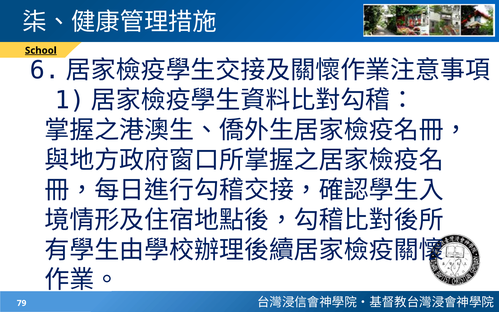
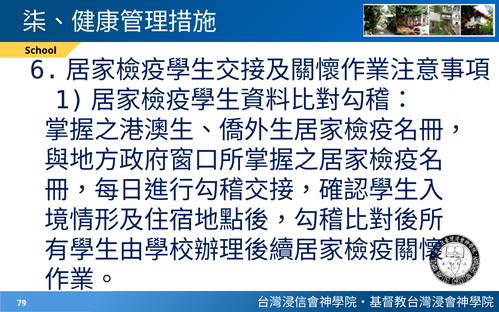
School underline: present -> none
